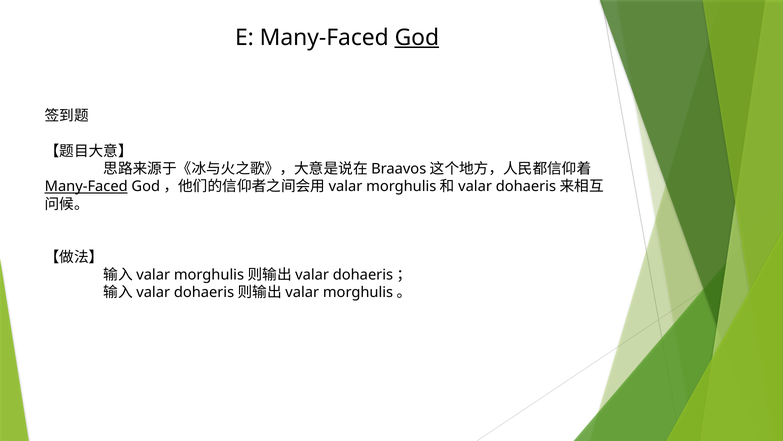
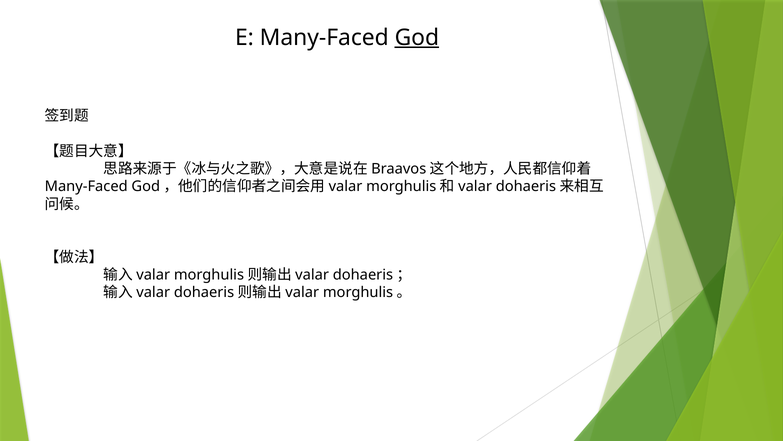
Many-Faced at (86, 186) underline: present -> none
